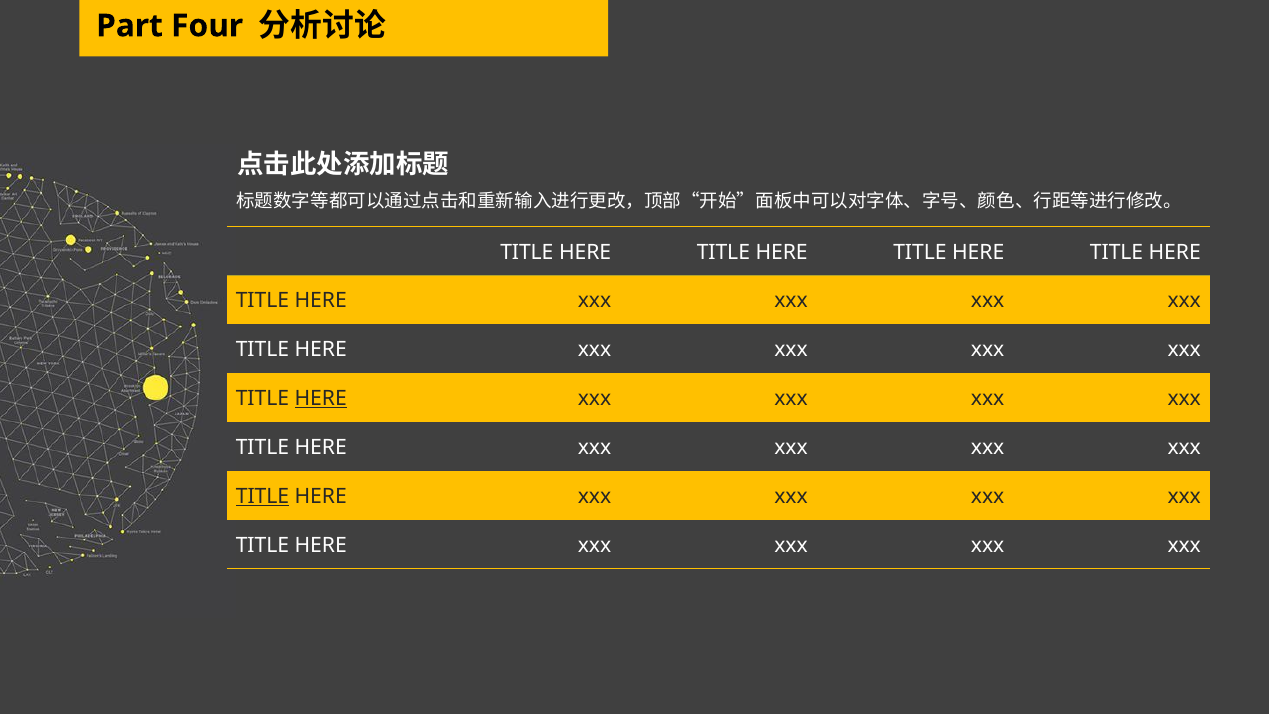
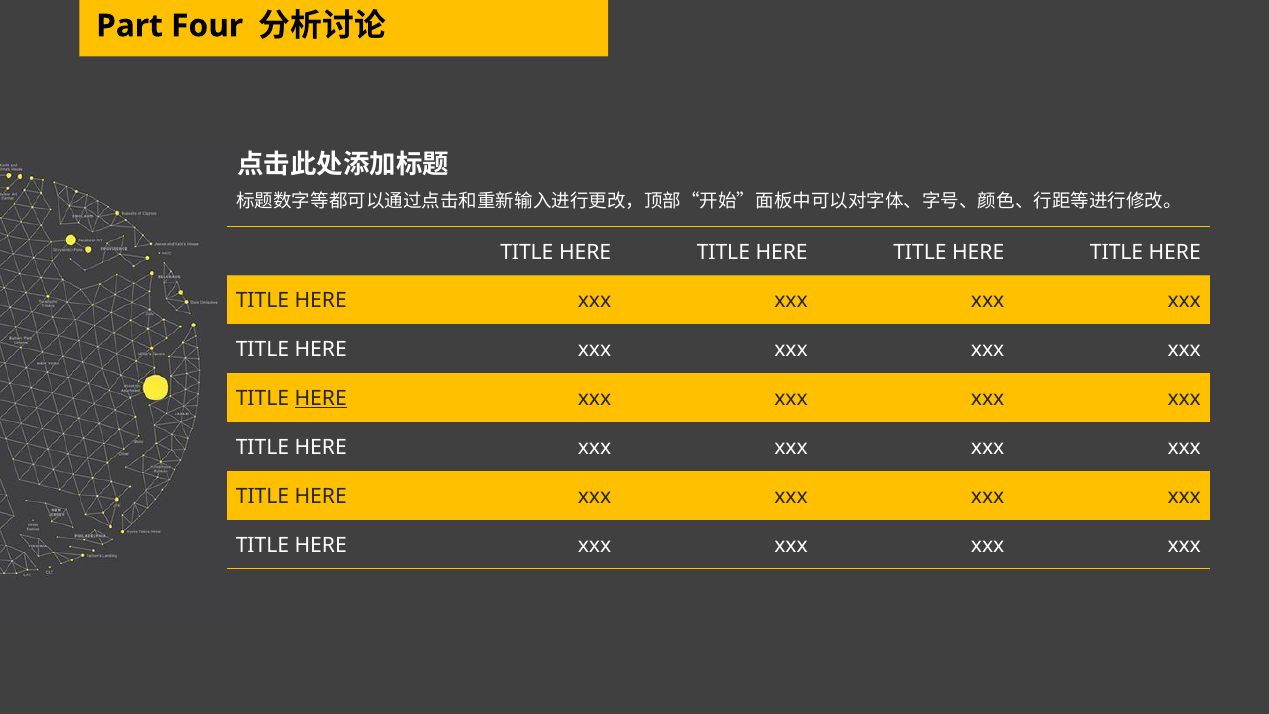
TITLE at (263, 496) underline: present -> none
